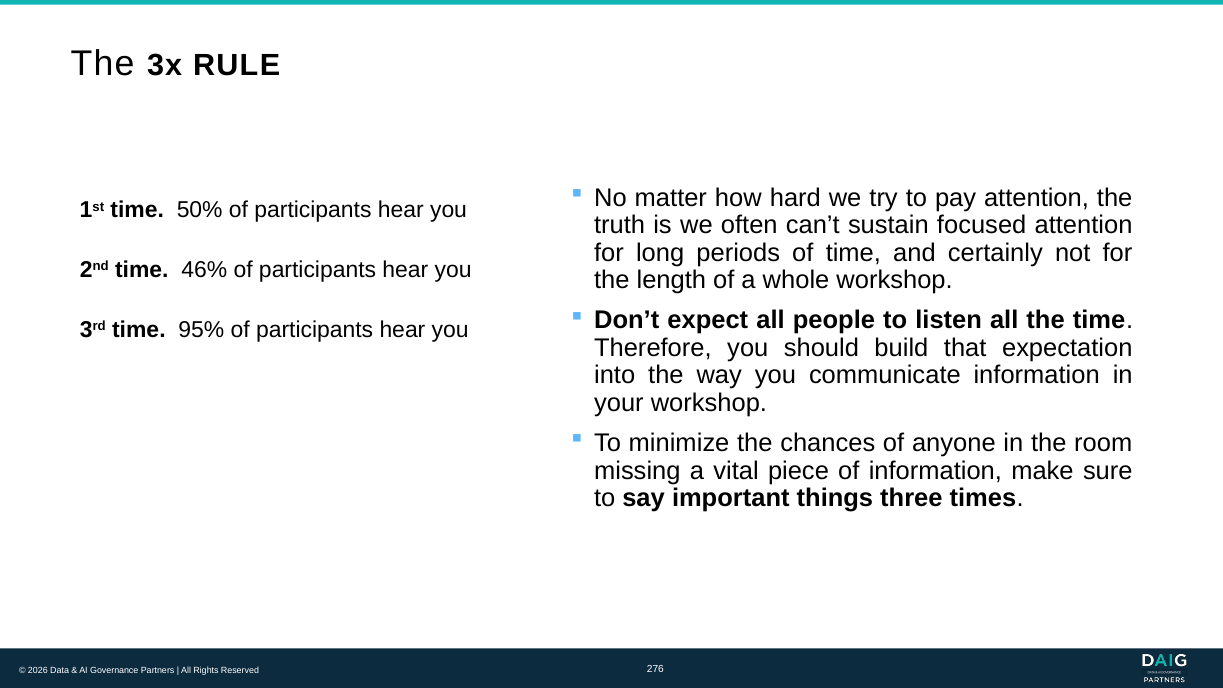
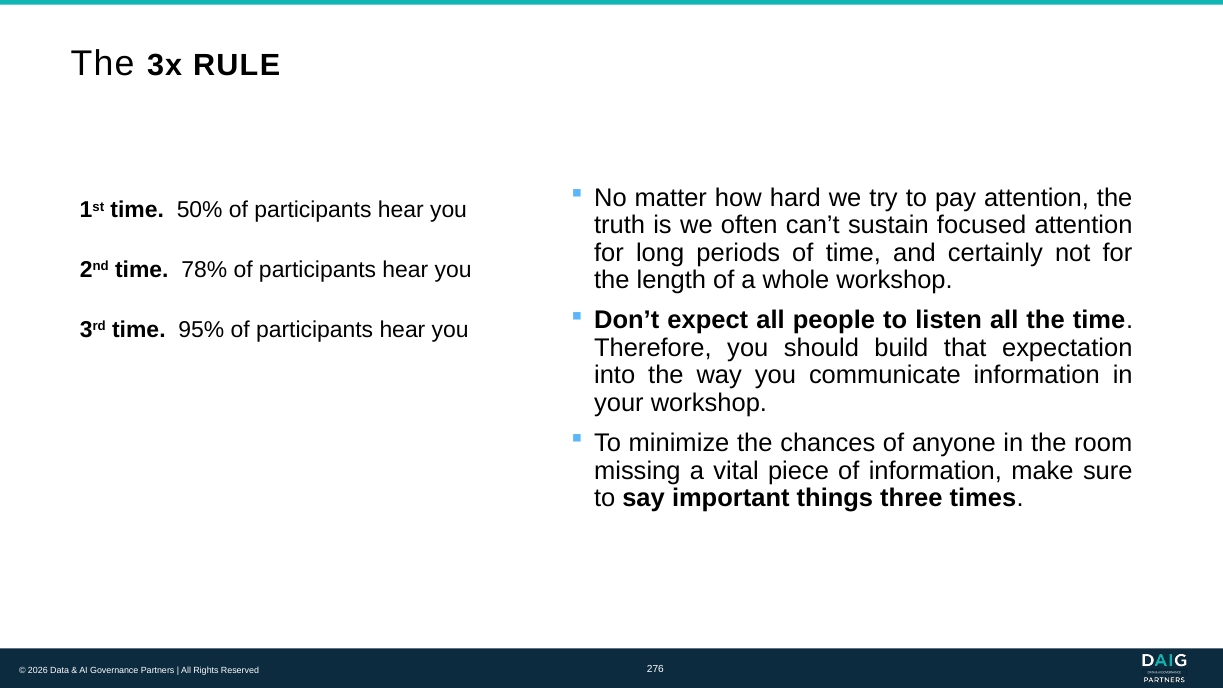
46%: 46% -> 78%
